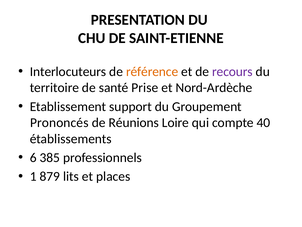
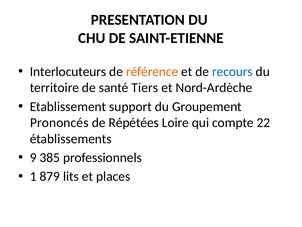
recours colour: purple -> blue
Prise: Prise -> Tiers
Réunions: Réunions -> Répétées
40: 40 -> 22
6: 6 -> 9
